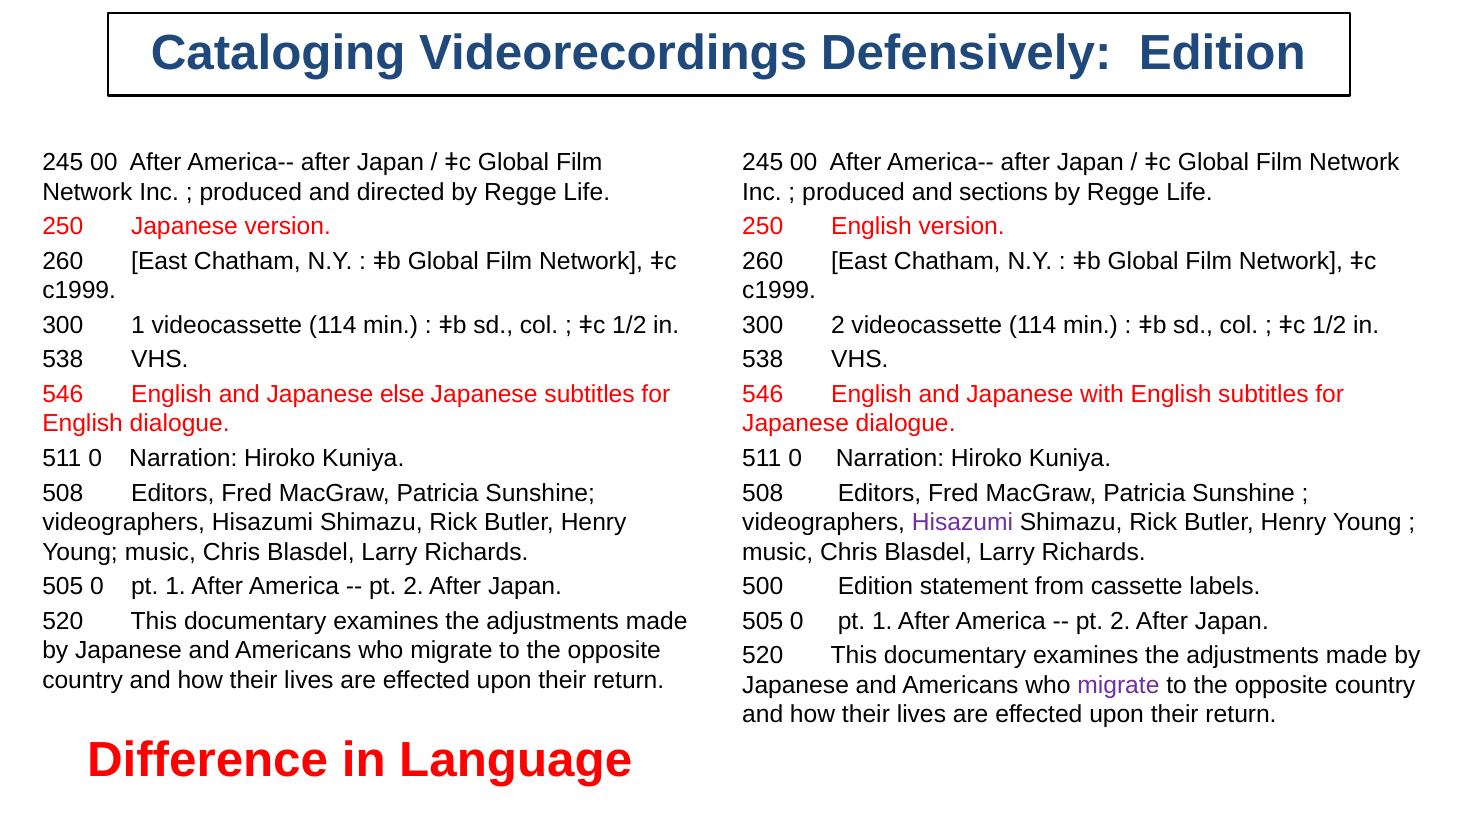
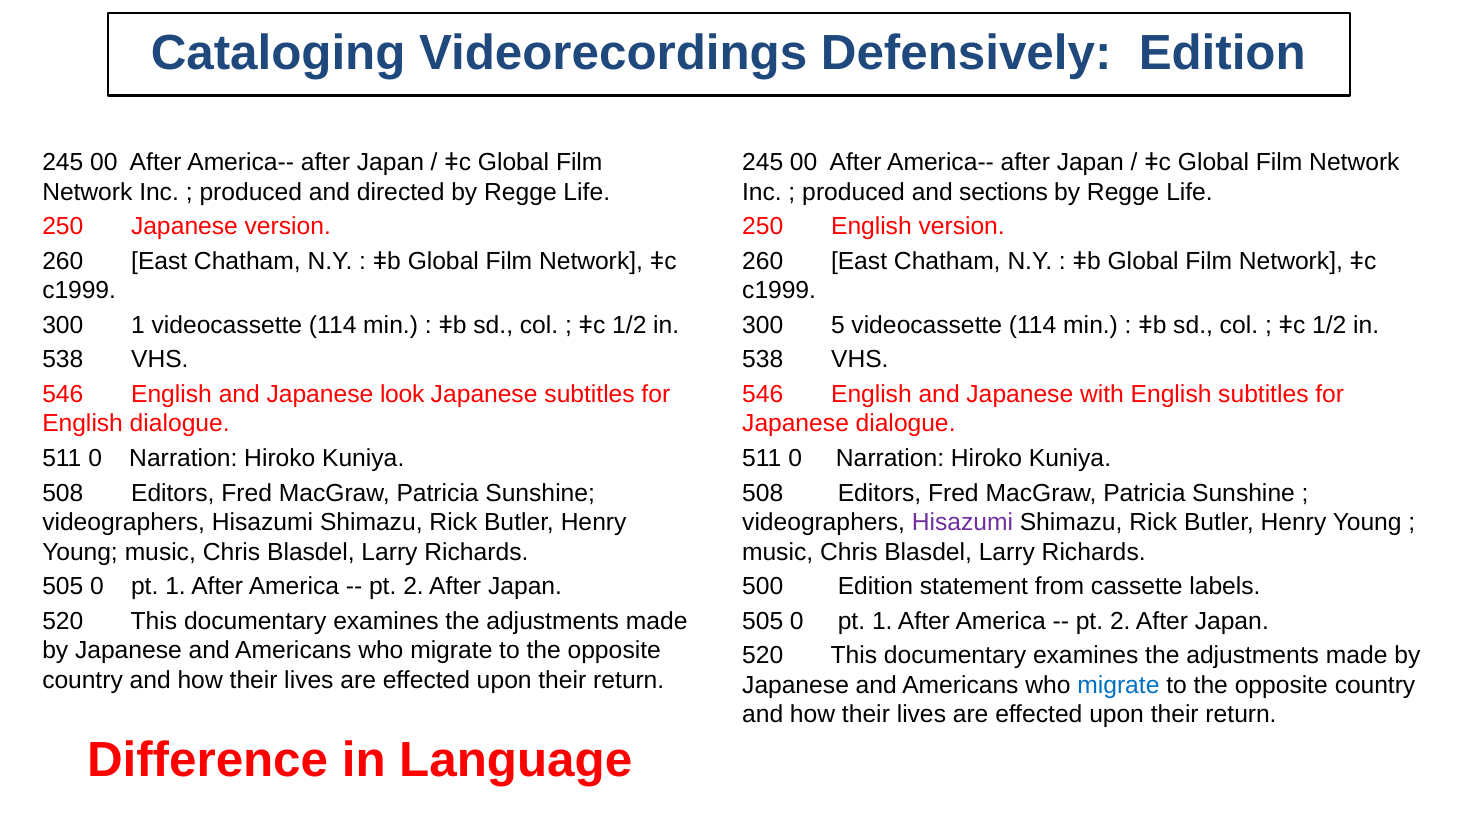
300 2: 2 -> 5
else: else -> look
migrate at (1118, 686) colour: purple -> blue
